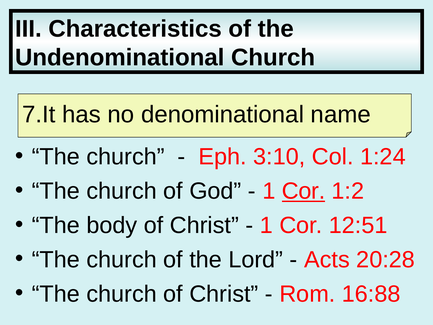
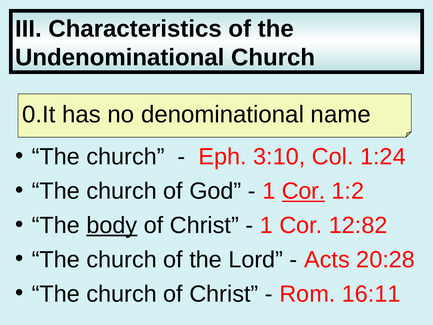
7.It: 7.It -> 0.It
body underline: none -> present
12:51: 12:51 -> 12:82
16:88: 16:88 -> 16:11
